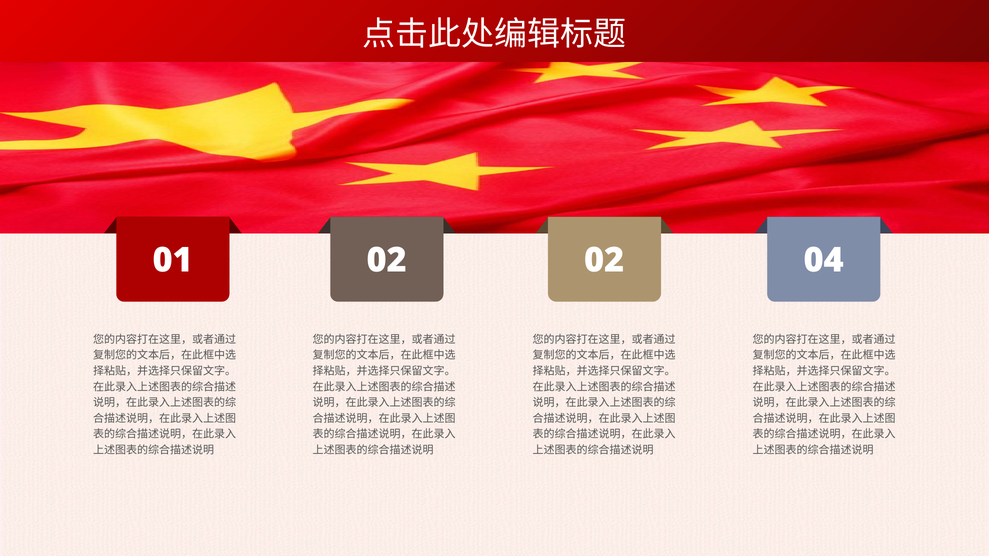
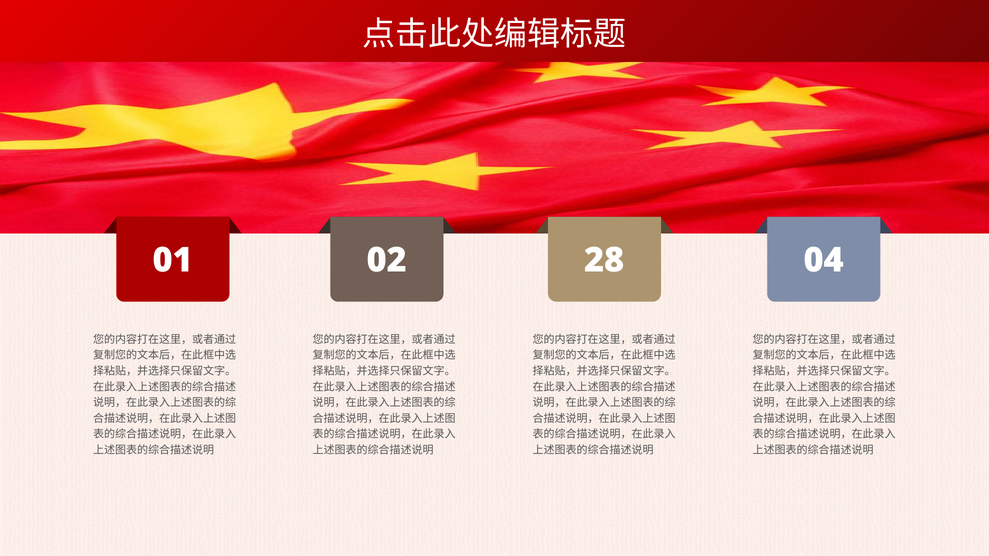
02 02: 02 -> 28
